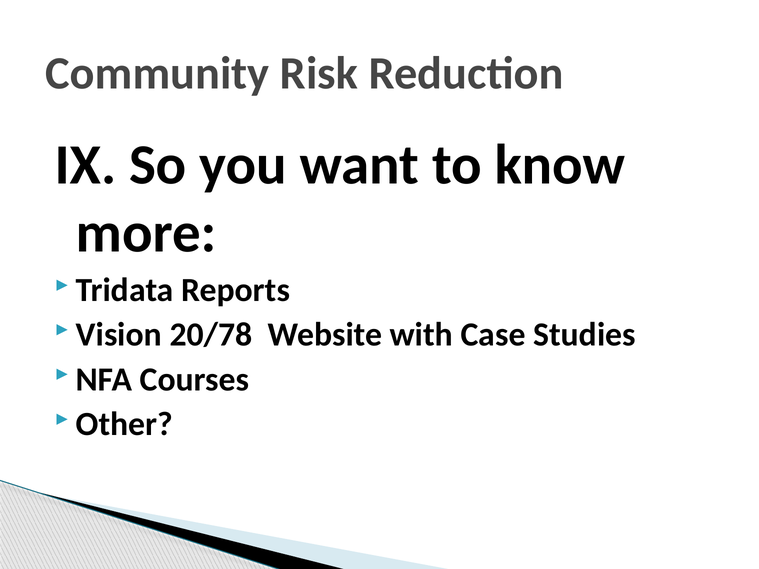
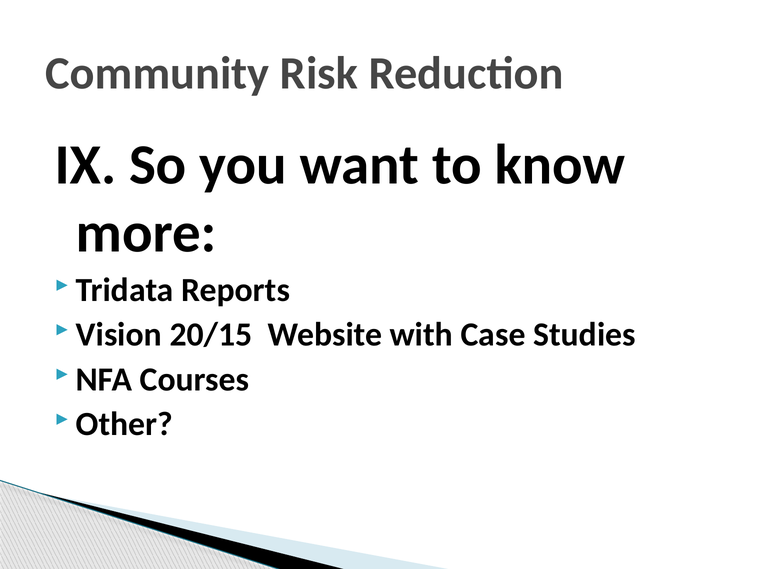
20/78: 20/78 -> 20/15
